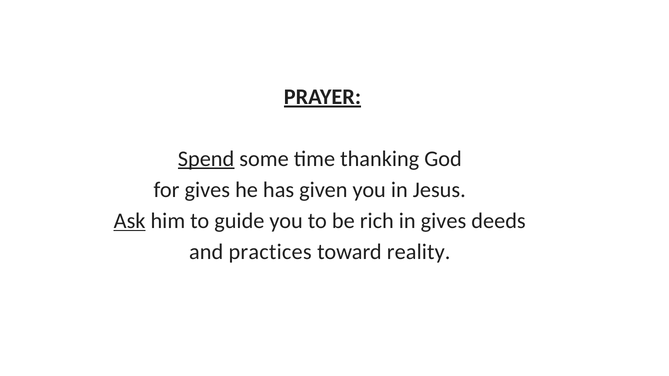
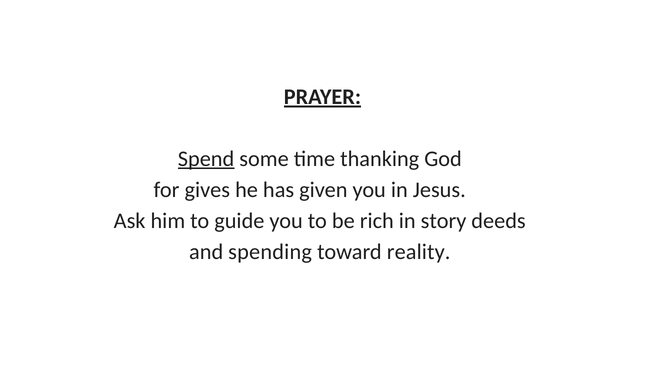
Ask underline: present -> none
in gives: gives -> story
practices: practices -> spending
